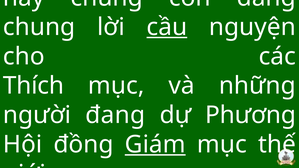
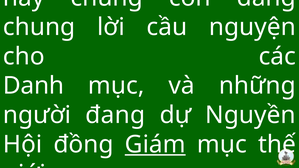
cầu underline: present -> none
Thích: Thích -> Danh
Phương: Phương -> Nguyền
